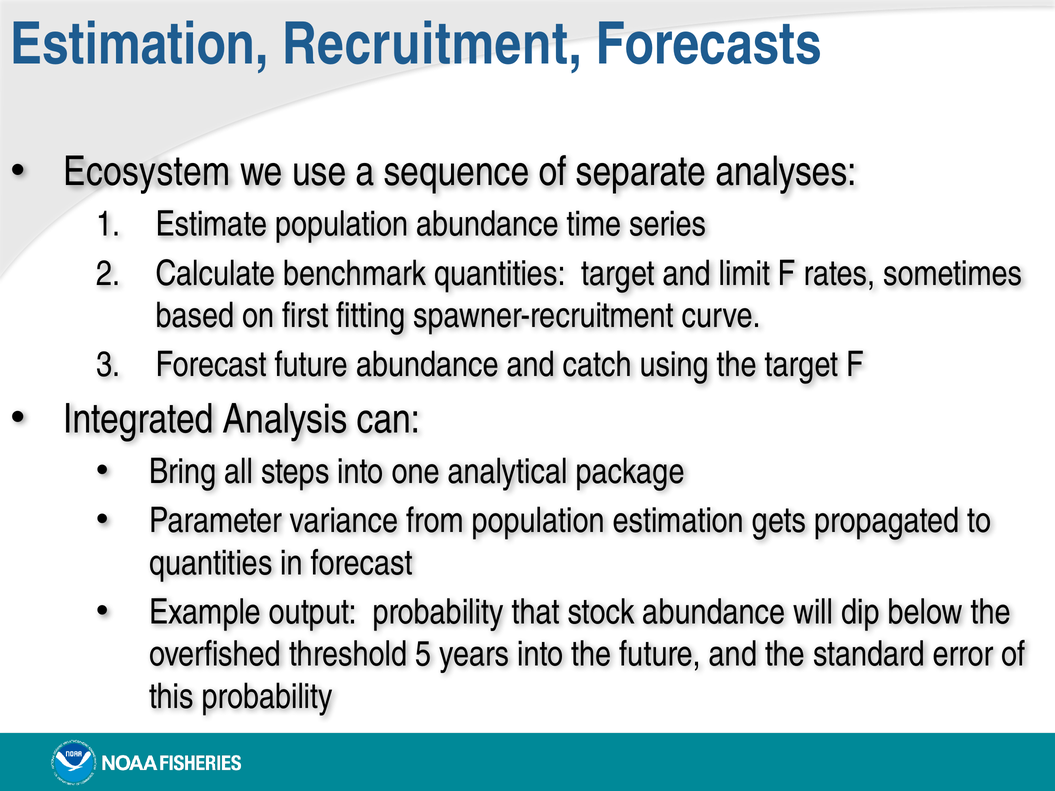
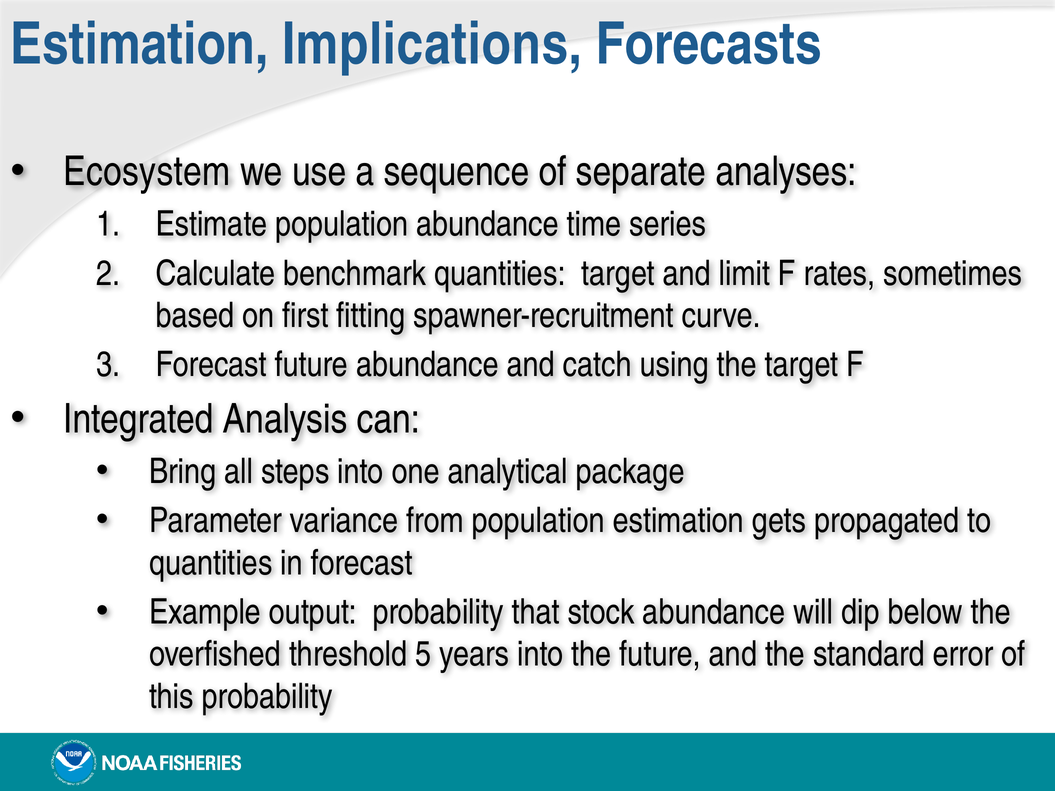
Recruitment: Recruitment -> Implications
